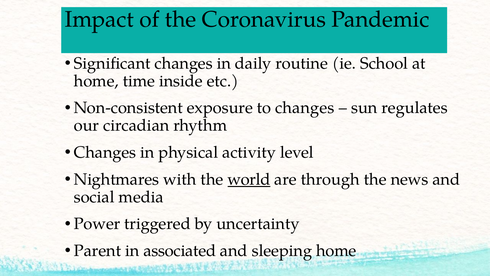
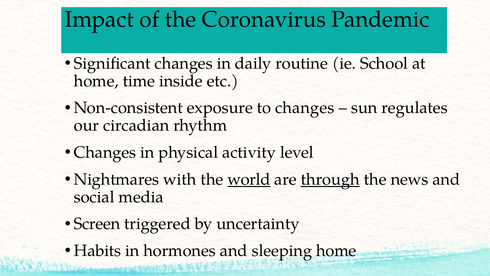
through underline: none -> present
Power: Power -> Screen
Parent: Parent -> Habits
associated: associated -> hormones
